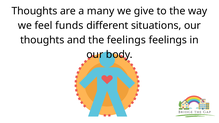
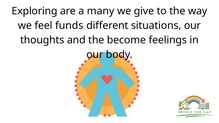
Thoughts at (35, 11): Thoughts -> Exploring
the feelings: feelings -> become
